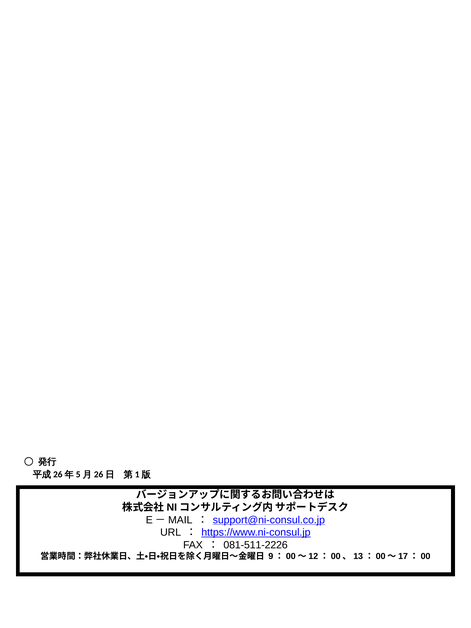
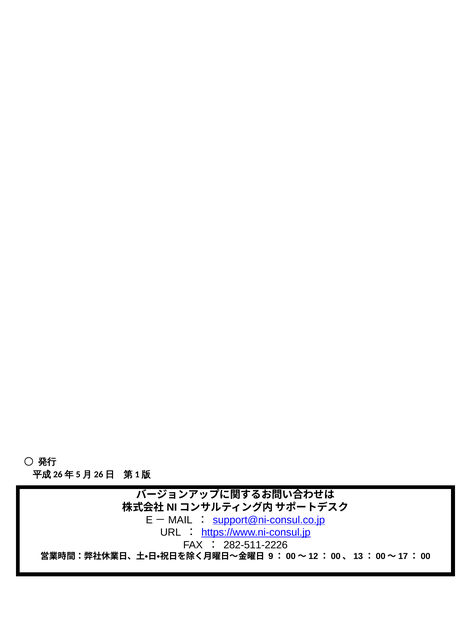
081-511-2226: 081-511-2226 -> 282-511-2226
